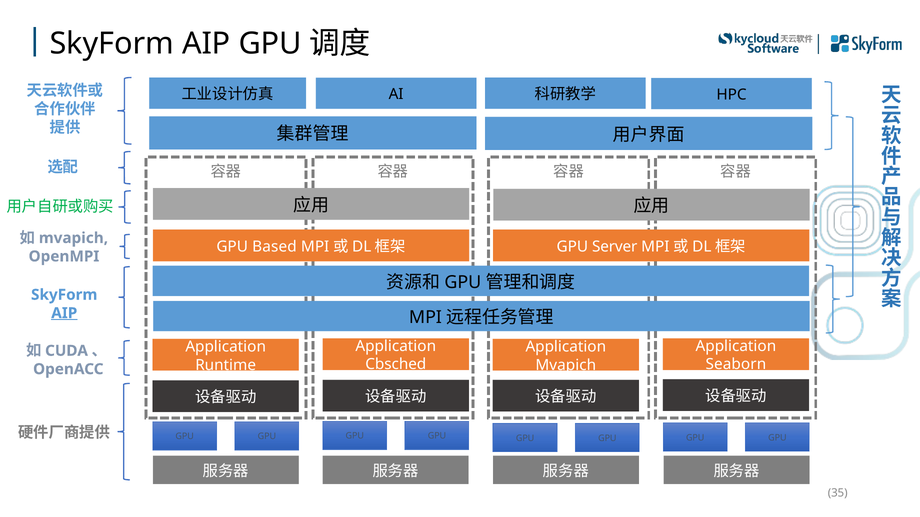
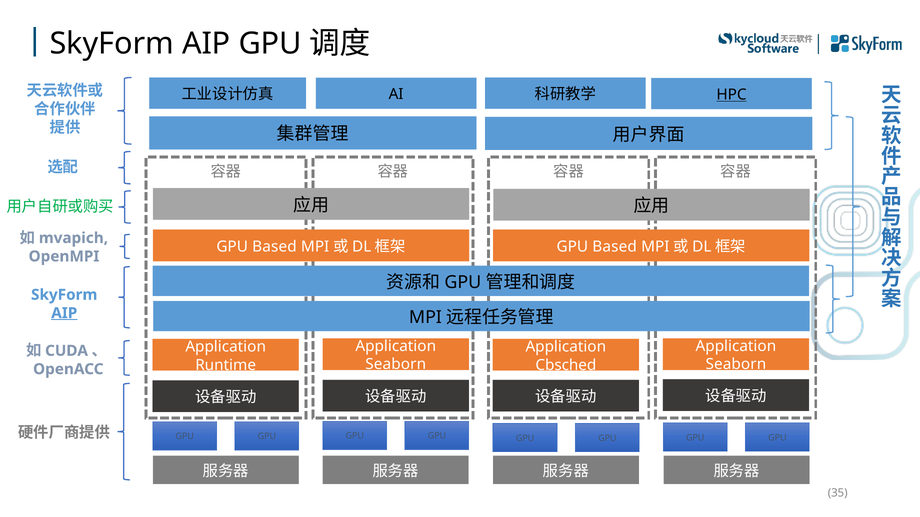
HPC underline: none -> present
Server at (615, 247): Server -> Based
Cbsched at (396, 365): Cbsched -> Seaborn
Mvapich at (566, 365): Mvapich -> Cbsched
